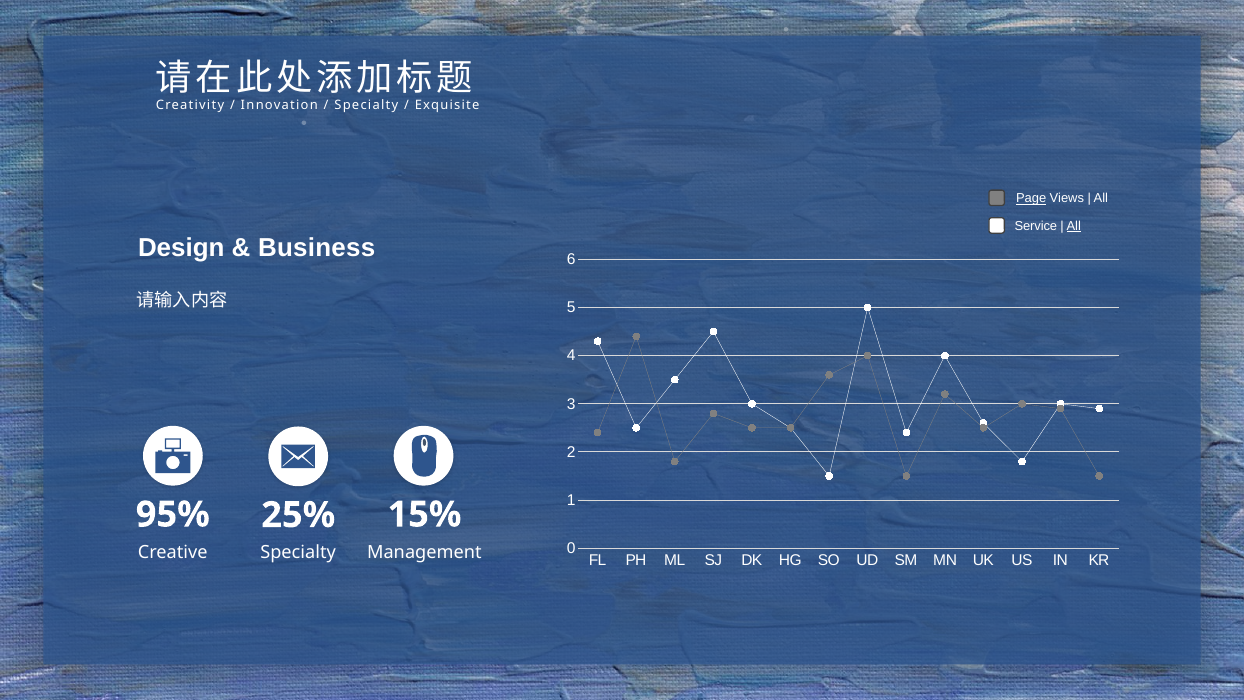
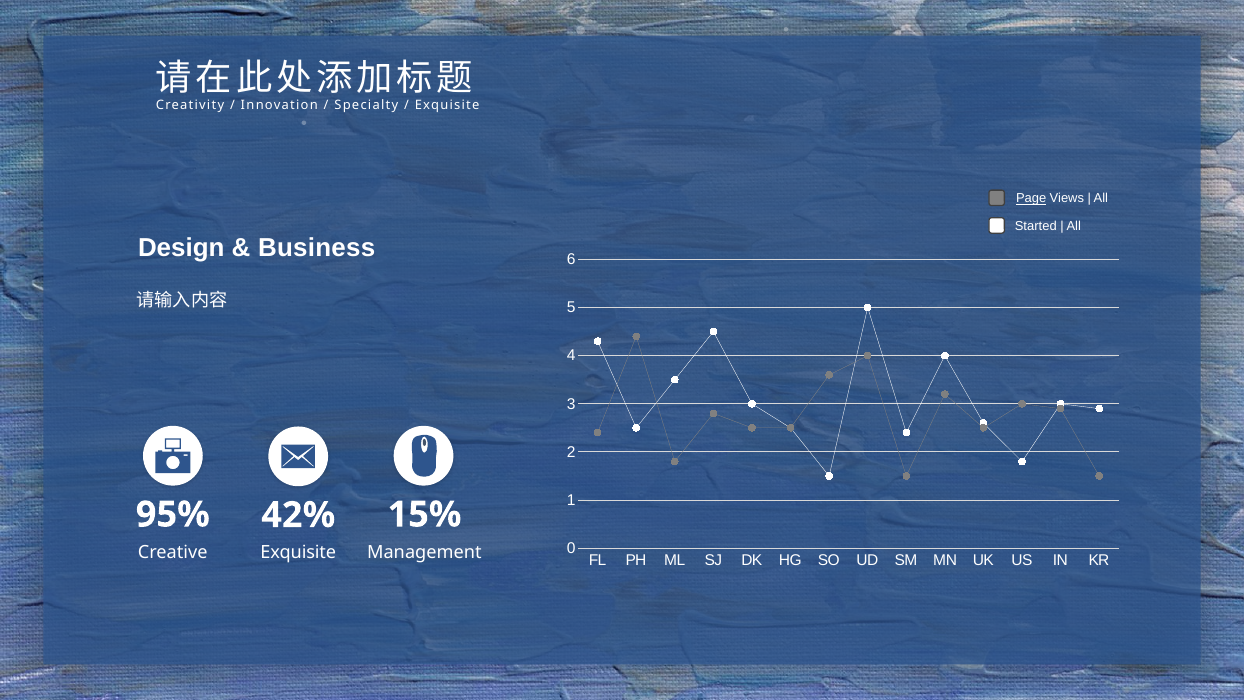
Service: Service -> Started
All at (1074, 226) underline: present -> none
25%: 25% -> 42%
Creative Specialty: Specialty -> Exquisite
